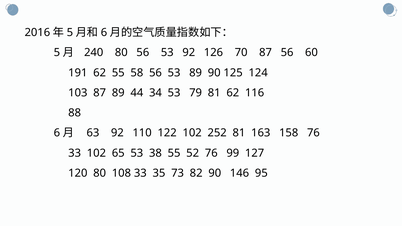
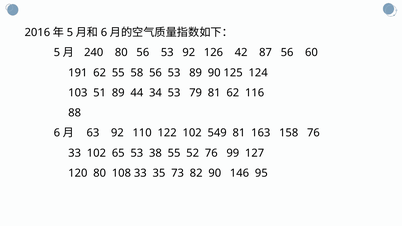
70: 70 -> 42
103 87: 87 -> 51
252: 252 -> 549
